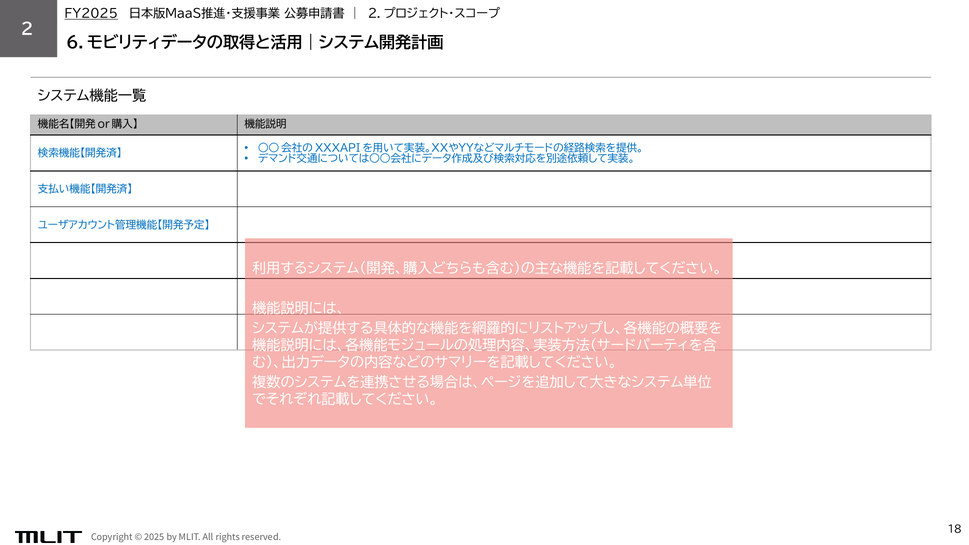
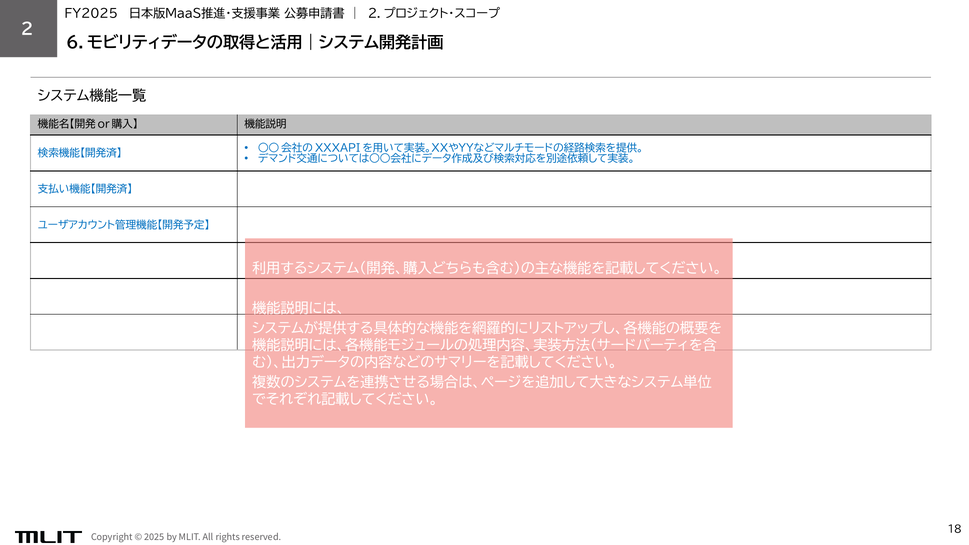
FY2025 underline: present -> none
